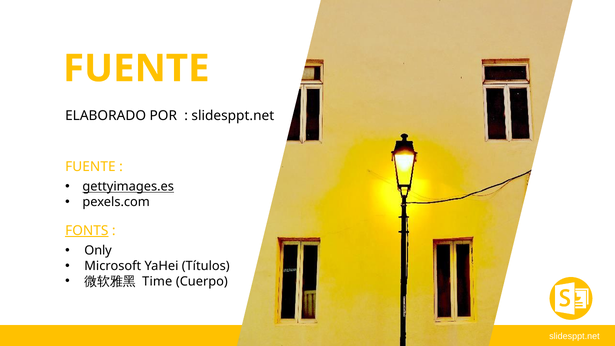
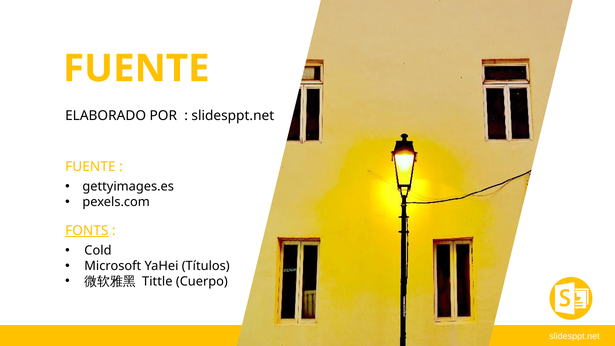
gettyimages.es underline: present -> none
Only: Only -> Cold
Time: Time -> Tittle
